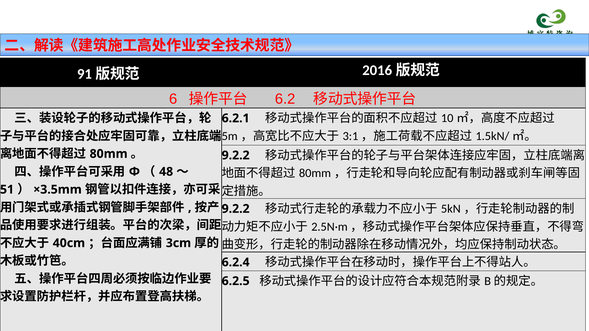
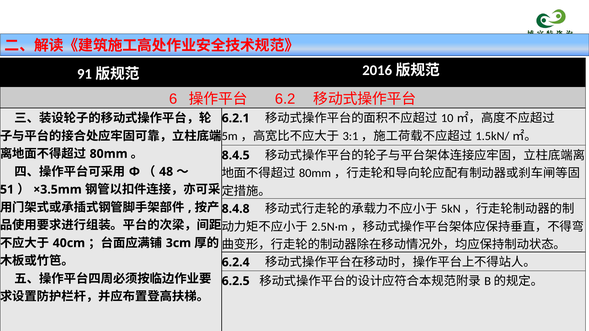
9.2.2 at (236, 155): 9.2.2 -> 8.4.5
9.2.2 at (236, 209): 9.2.2 -> 8.4.8
